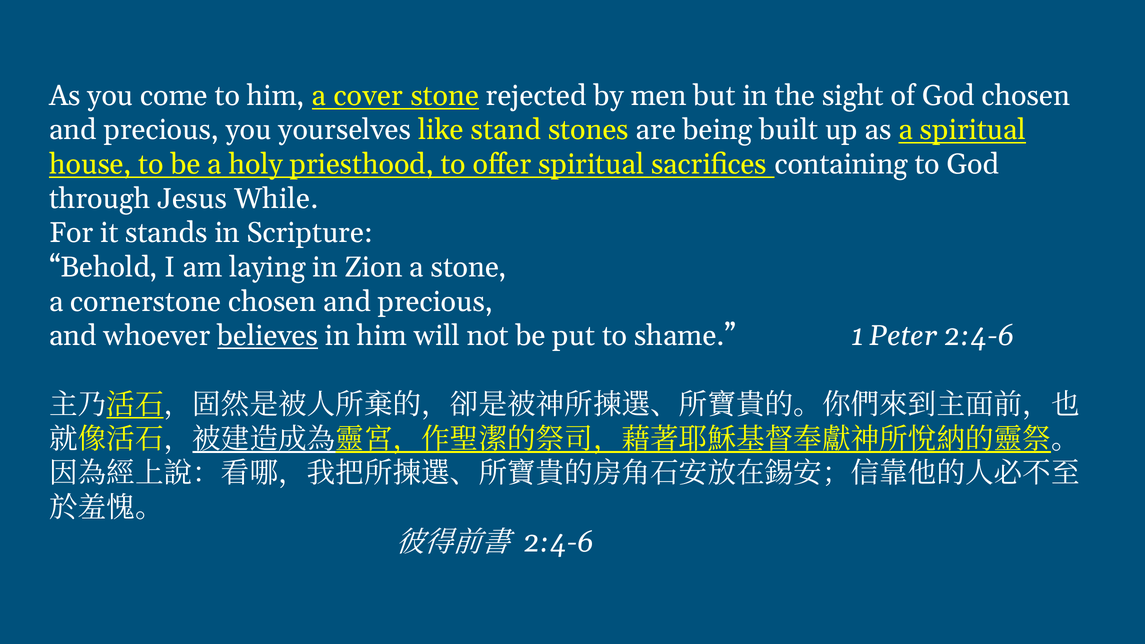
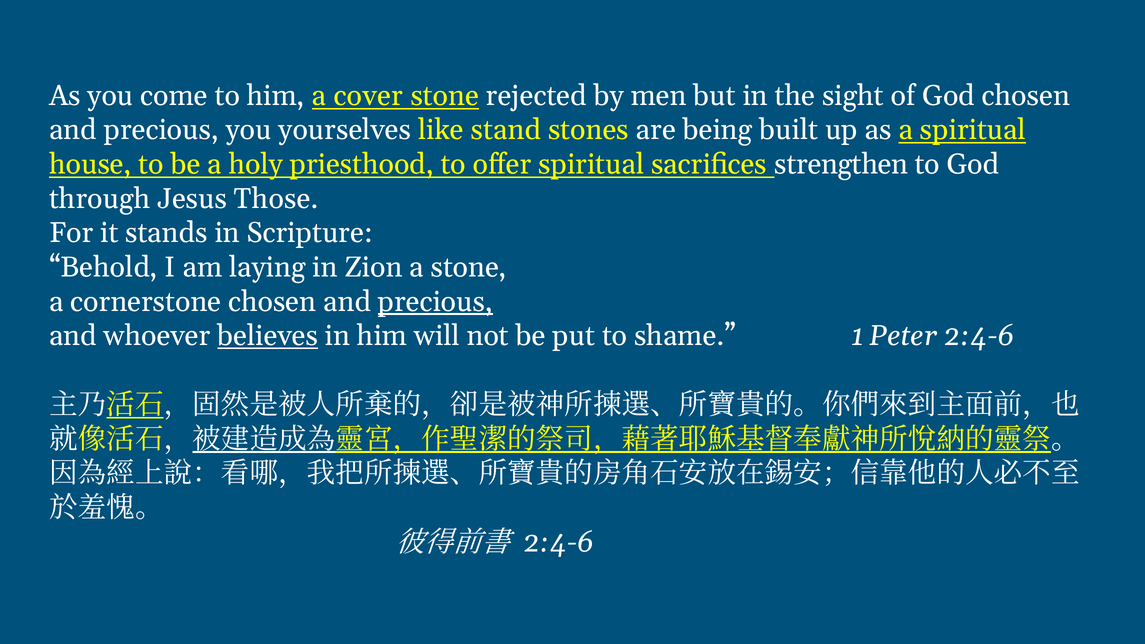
containing: containing -> strengthen
While: While -> Those
precious at (435, 302) underline: none -> present
